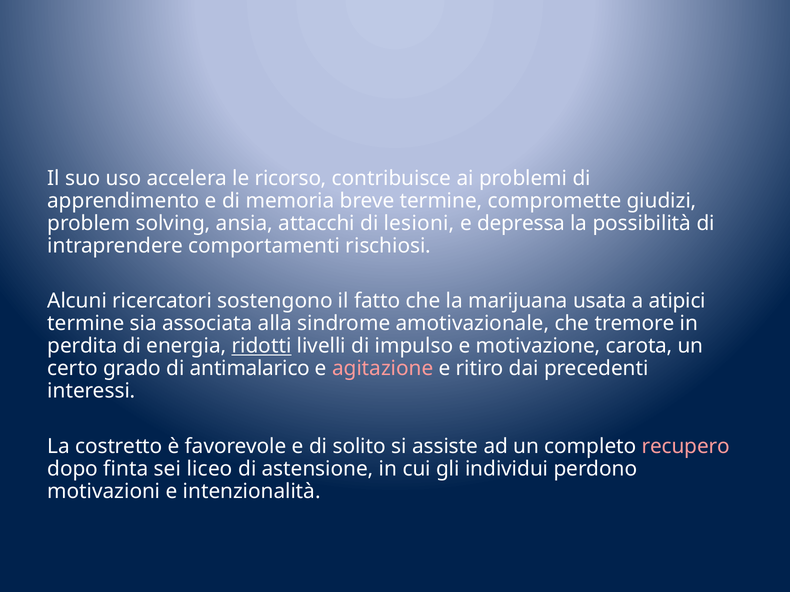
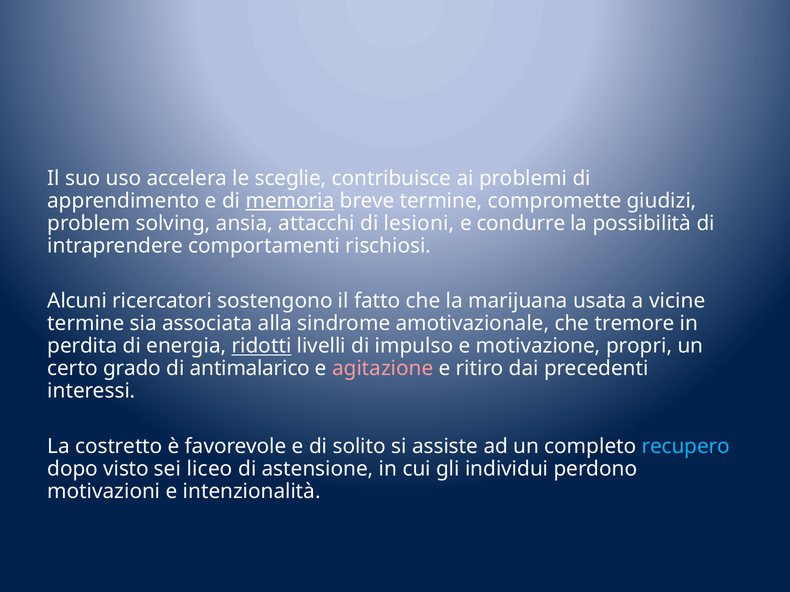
ricorso: ricorso -> sceglie
memoria underline: none -> present
depressa: depressa -> condurre
atipici: atipici -> vicine
carota: carota -> propri
recupero colour: pink -> light blue
finta: finta -> visto
